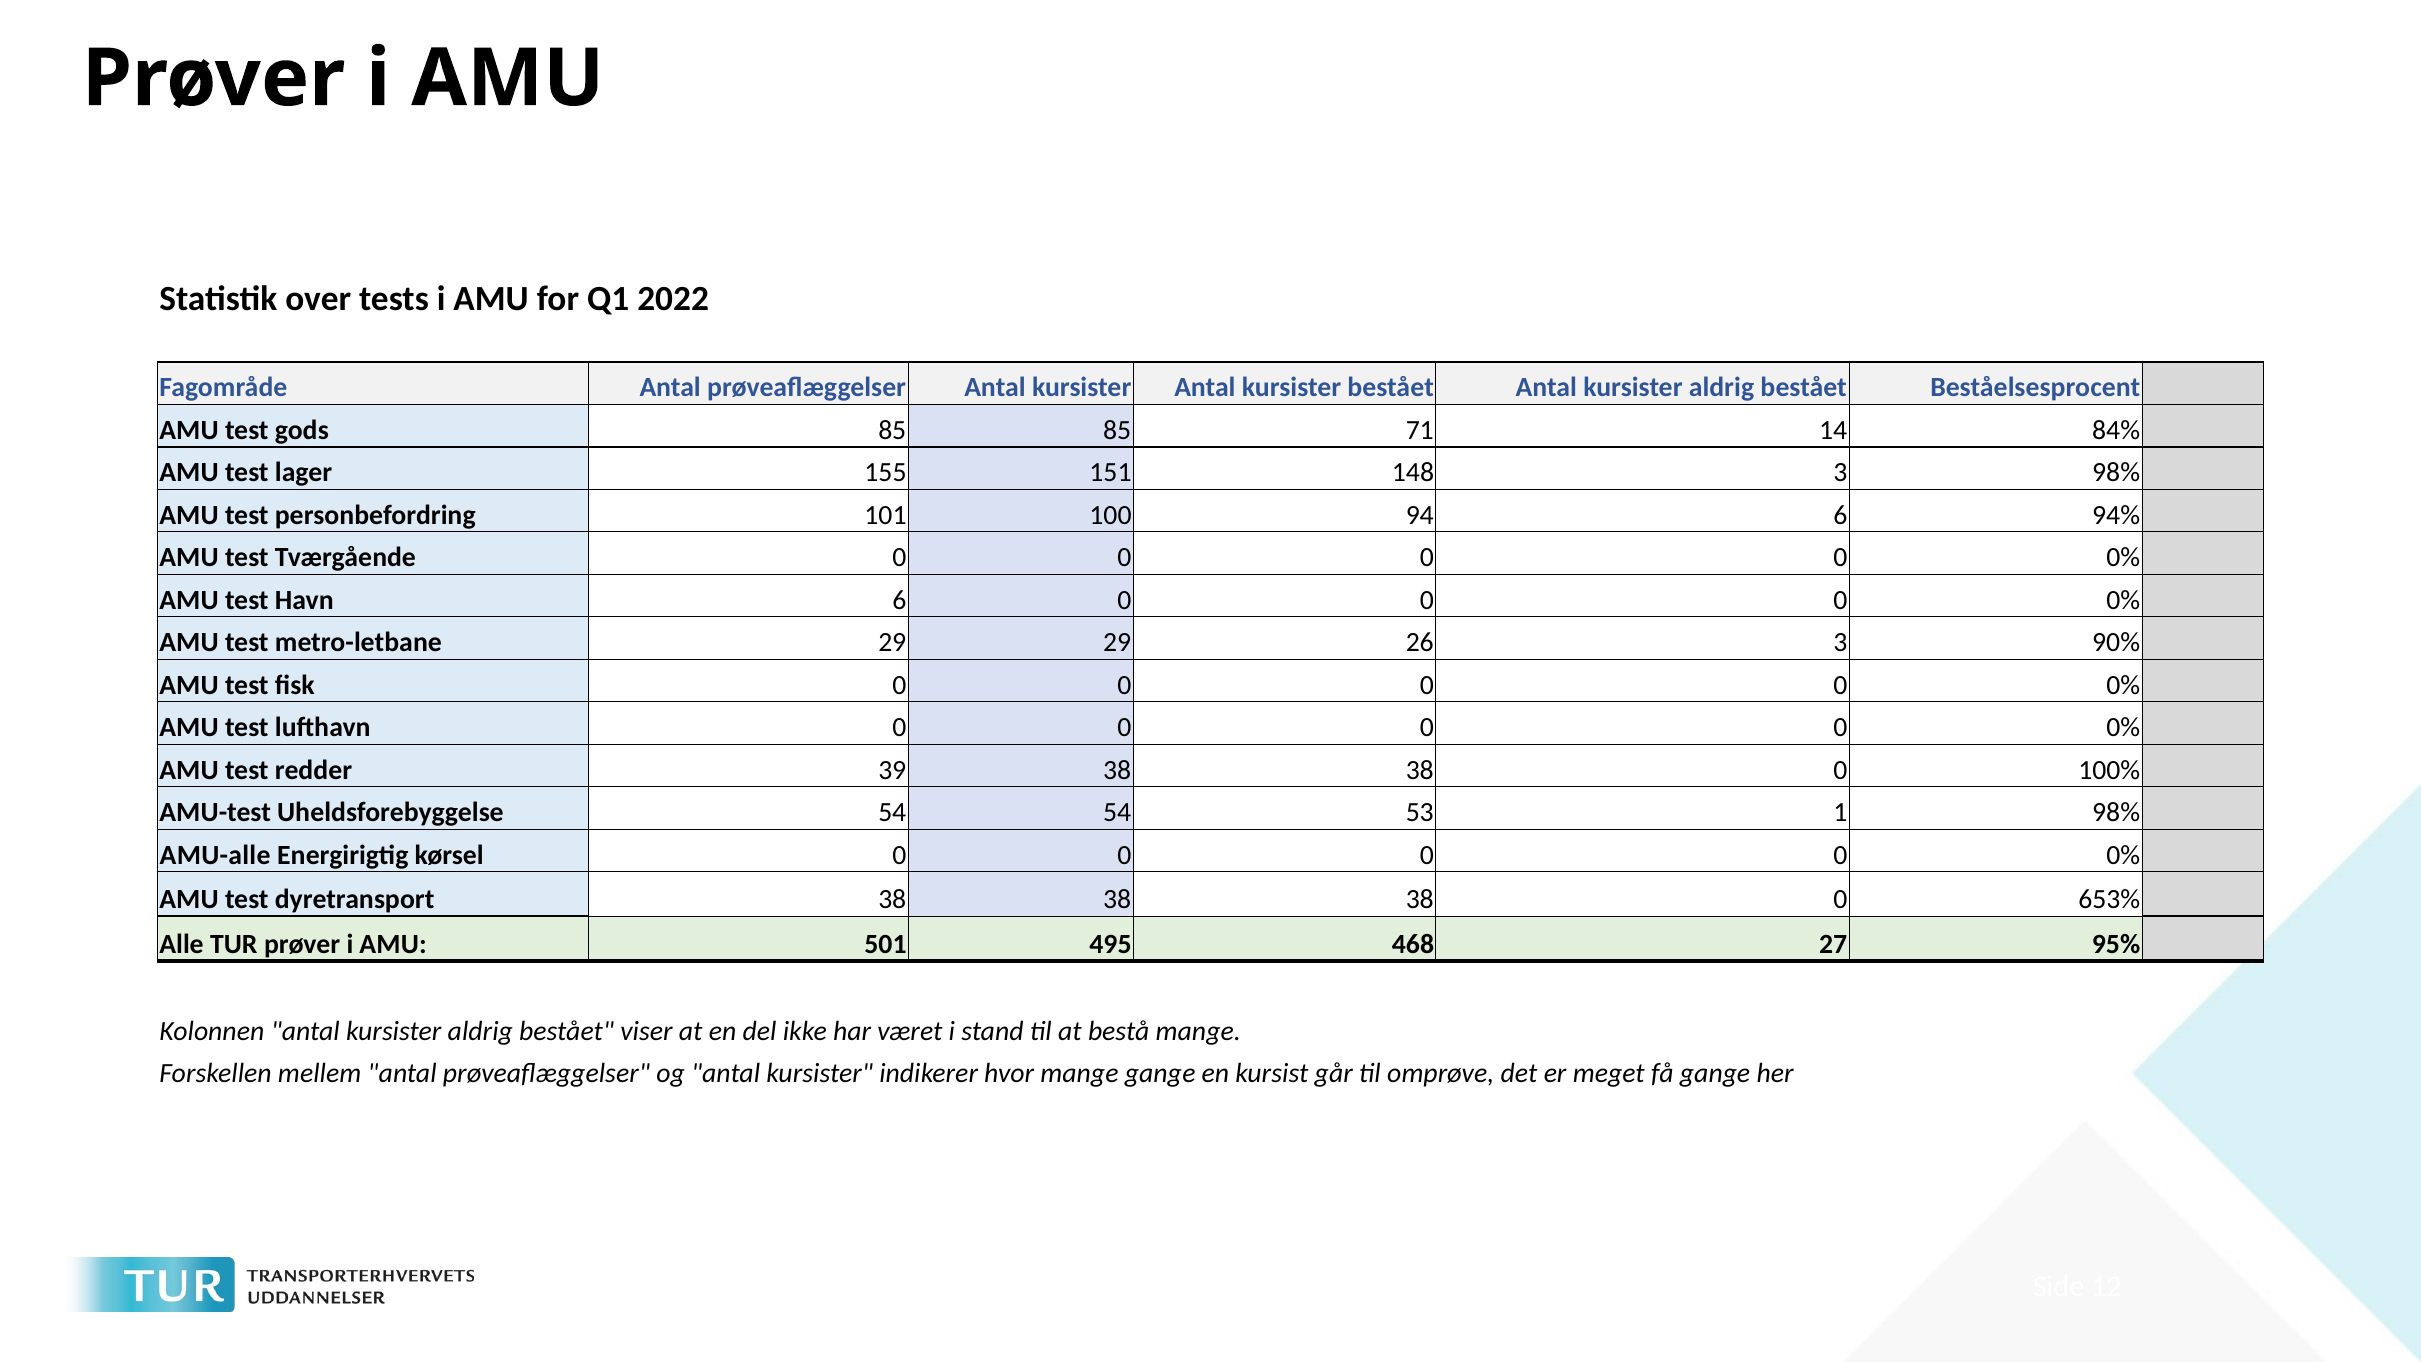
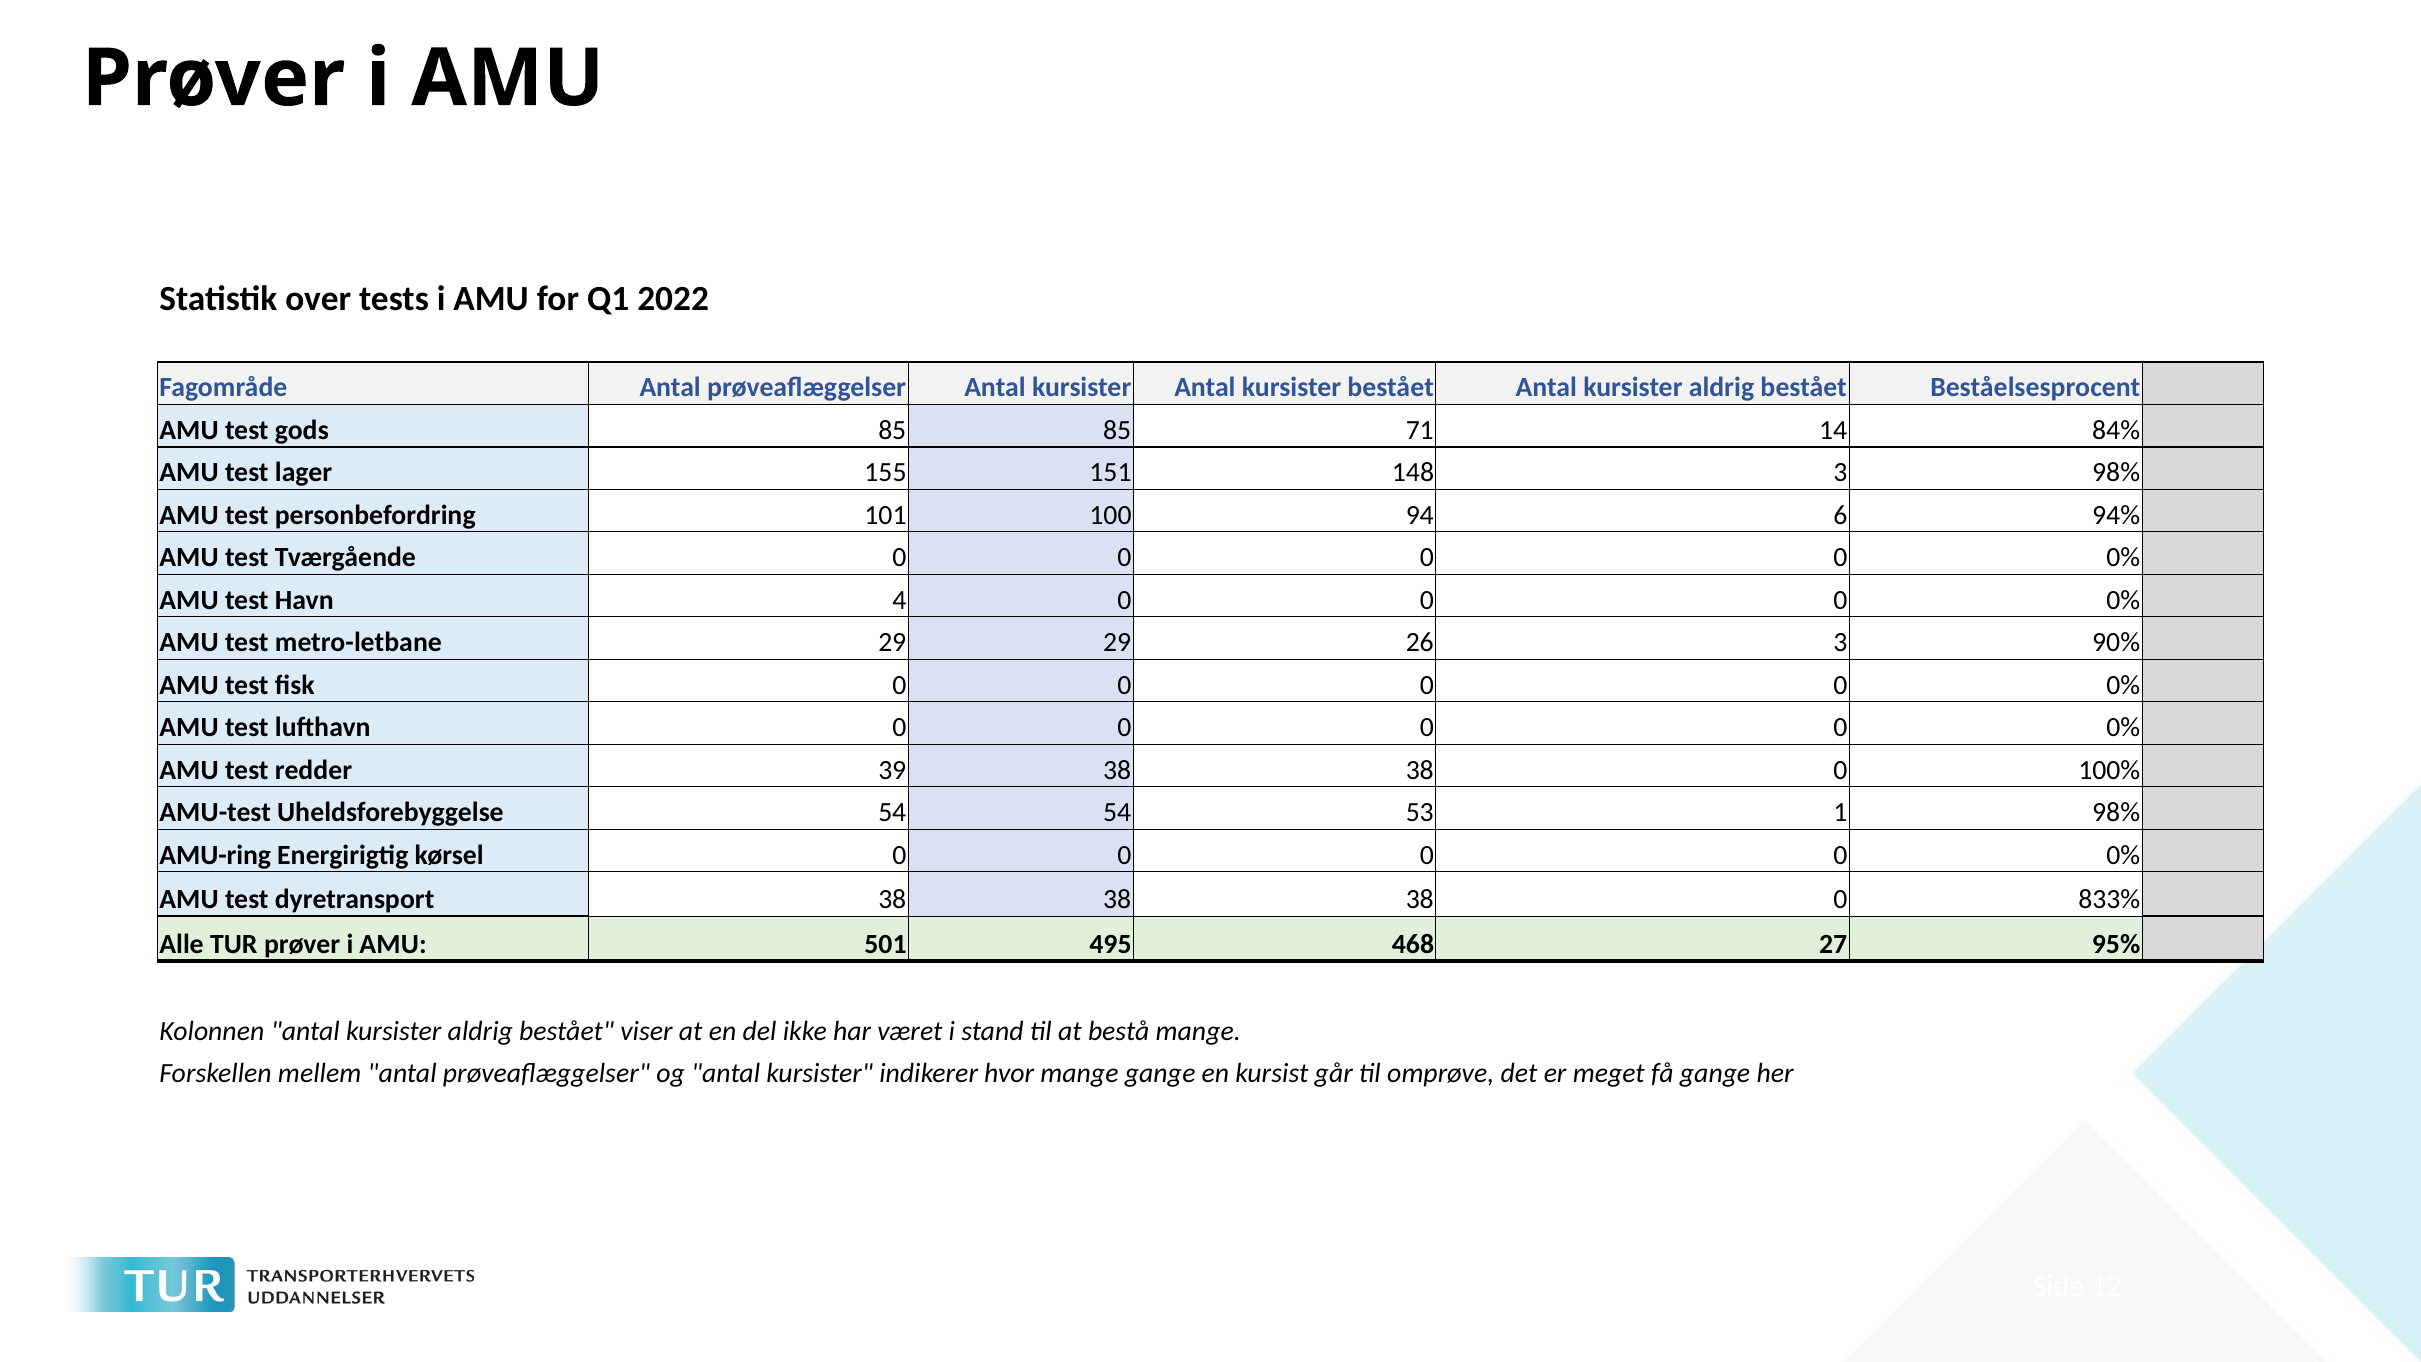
Havn 6: 6 -> 4
AMU-alle: AMU-alle -> AMU-ring
653%: 653% -> 833%
